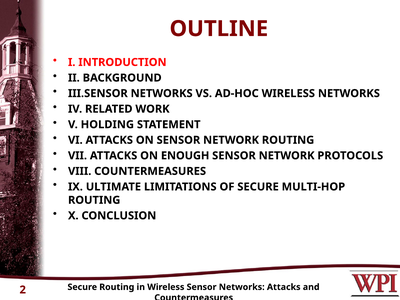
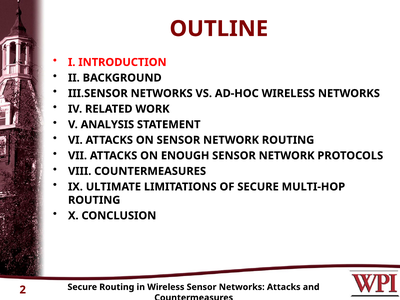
HOLDING: HOLDING -> ANALYSIS
